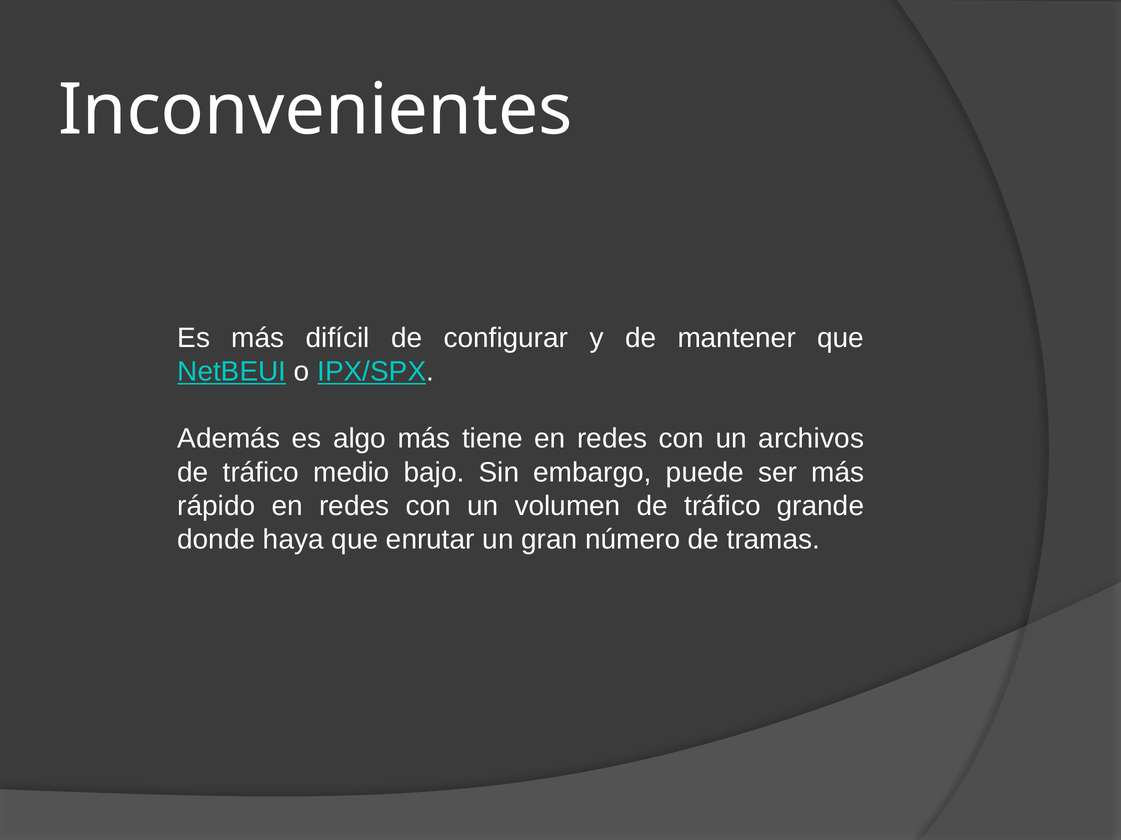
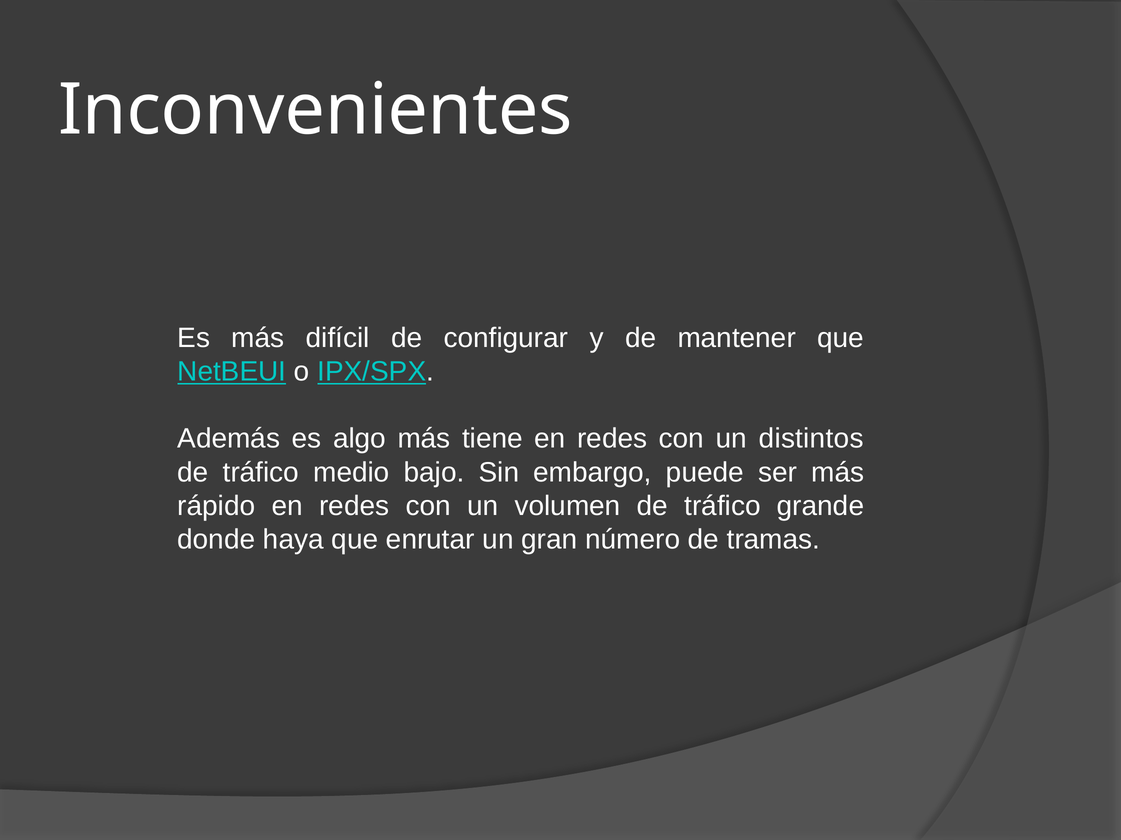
archivos: archivos -> distintos
